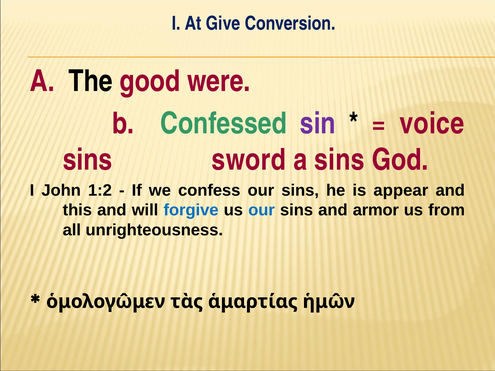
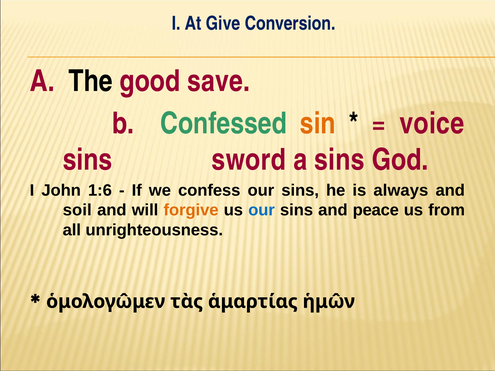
were: were -> save
sin colour: purple -> orange
1:2: 1:2 -> 1:6
appear: appear -> always
this: this -> soil
forgive colour: blue -> orange
armor: armor -> peace
